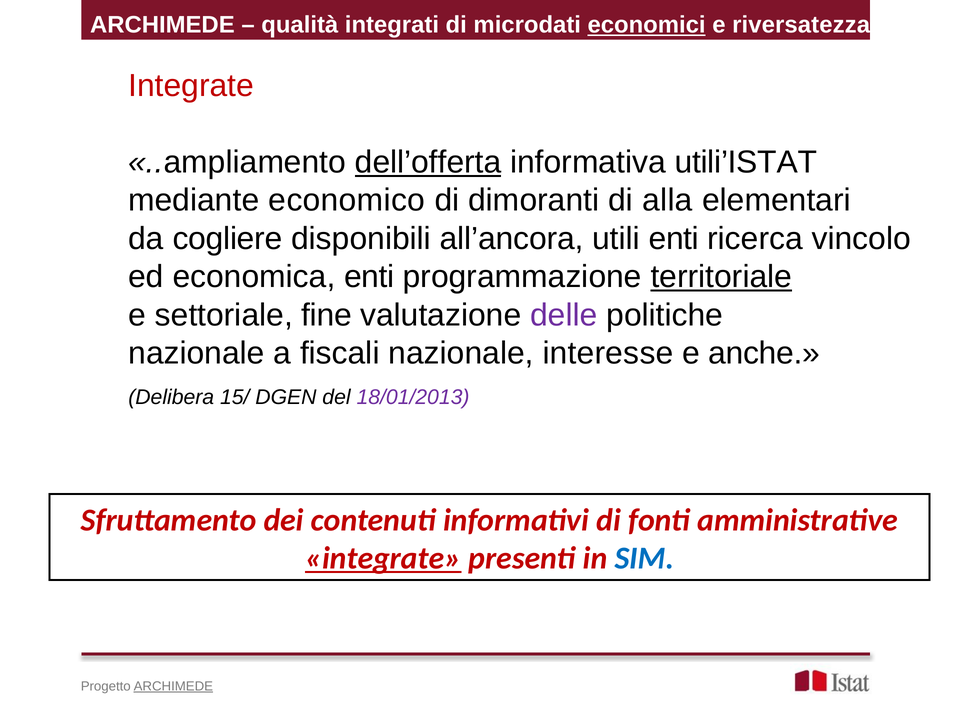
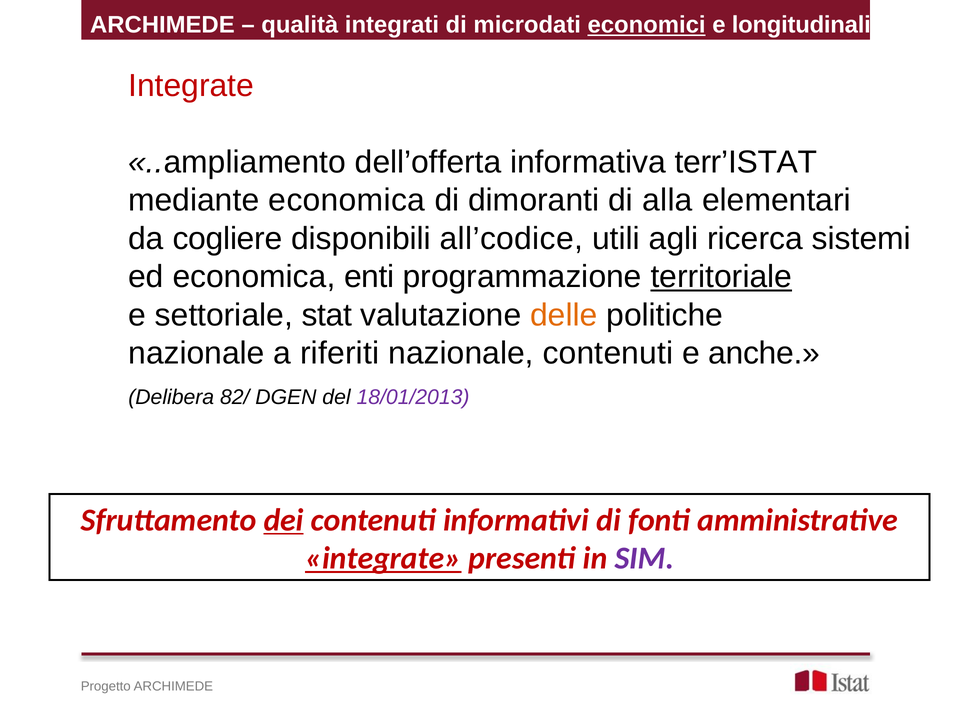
riversatezza: riversatezza -> longitudinali
dell’offerta underline: present -> none
utili’ISTAT: utili’ISTAT -> terr’ISTAT
mediante economico: economico -> economica
all’ancora: all’ancora -> all’codice
utili enti: enti -> agli
vincolo: vincolo -> sistemi
fine: fine -> stat
delle colour: purple -> orange
fiscali: fiscali -> riferiti
nazionale interesse: interesse -> contenuti
15/: 15/ -> 82/
dei underline: none -> present
SIM colour: blue -> purple
ARCHIMEDE at (173, 686) underline: present -> none
